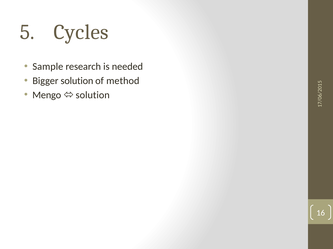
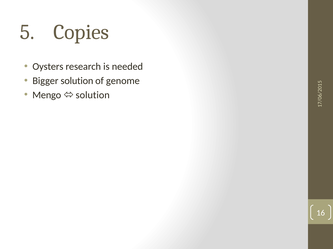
Cycles: Cycles -> Copies
Sample: Sample -> Oysters
method: method -> genome
